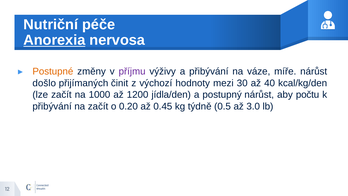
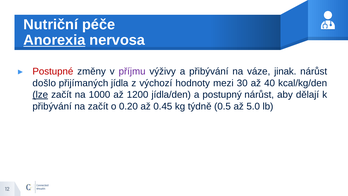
Postupné colour: orange -> red
míře: míře -> jinak
činit: činit -> jídla
lze underline: none -> present
počtu: počtu -> dělají
3.0: 3.0 -> 5.0
